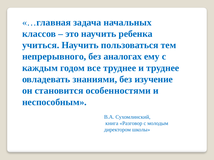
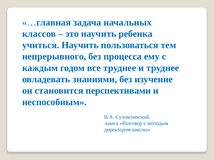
аналогах: аналогах -> процесса
особенностями: особенностями -> перспективами
